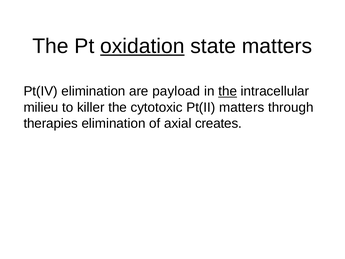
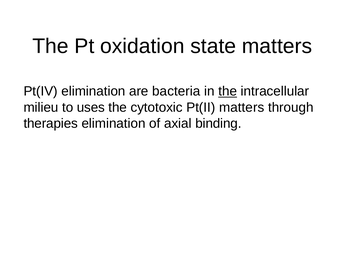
oxidation underline: present -> none
payload: payload -> bacteria
killer: killer -> uses
creates: creates -> binding
